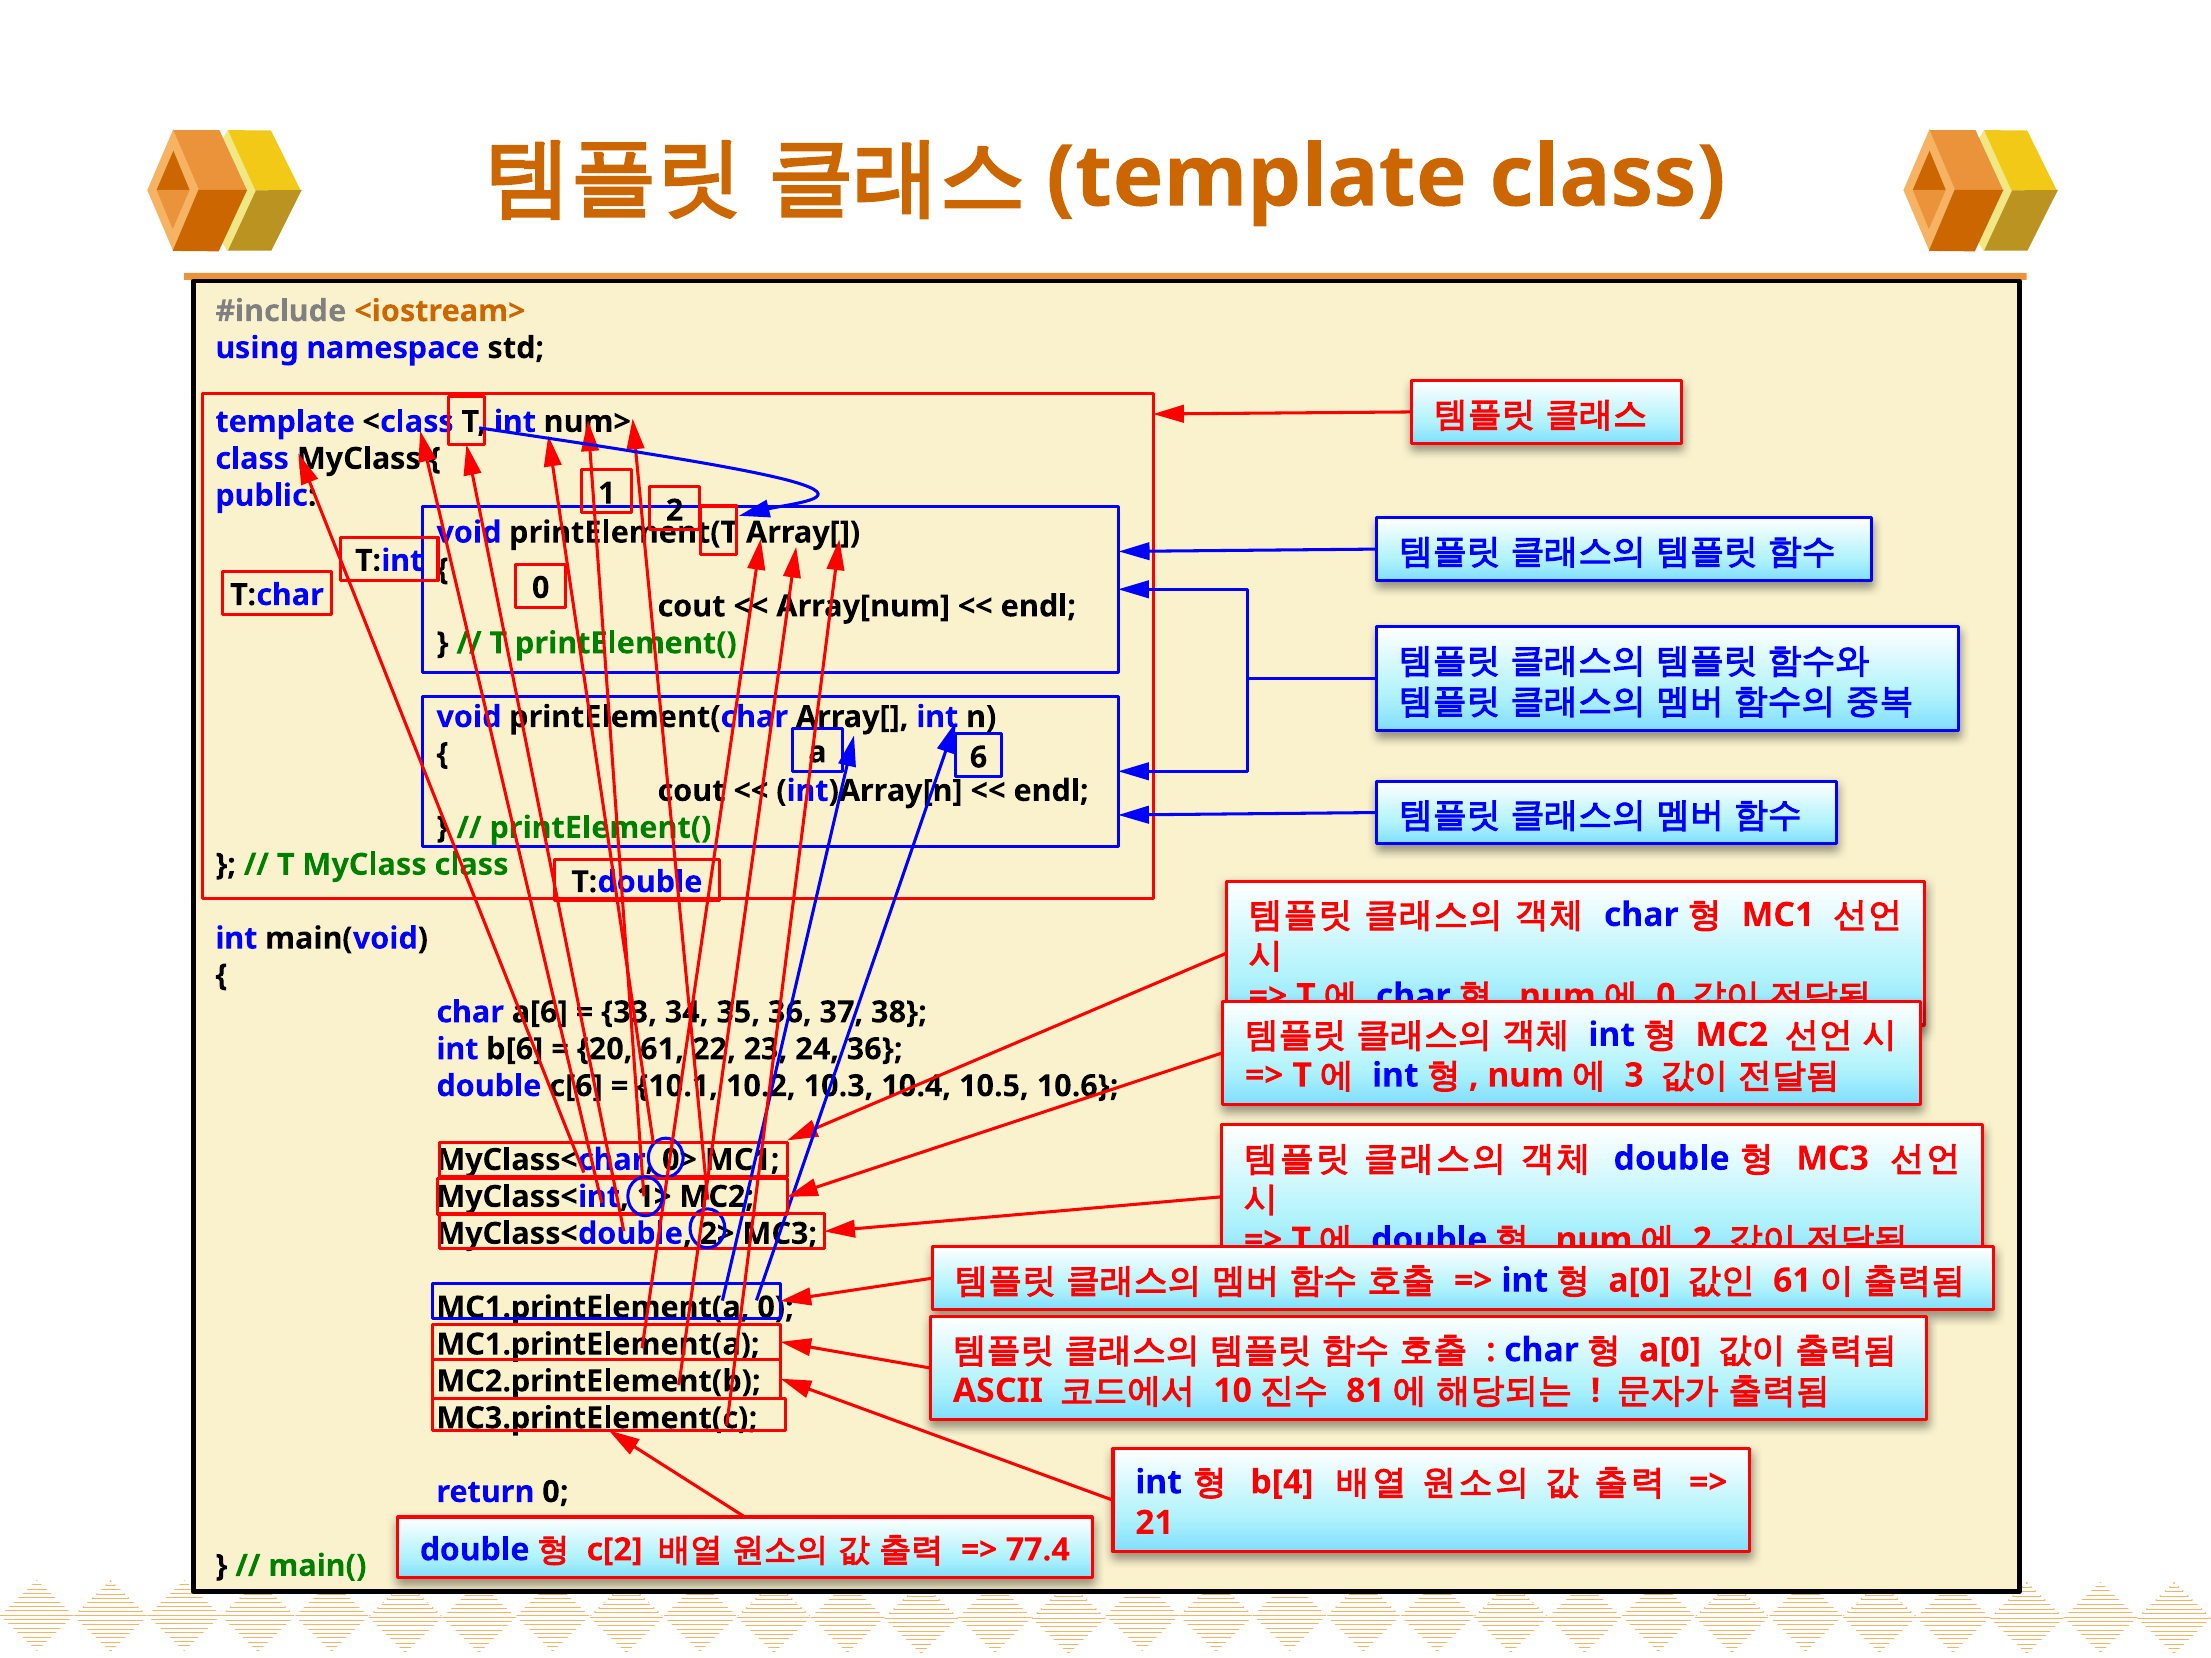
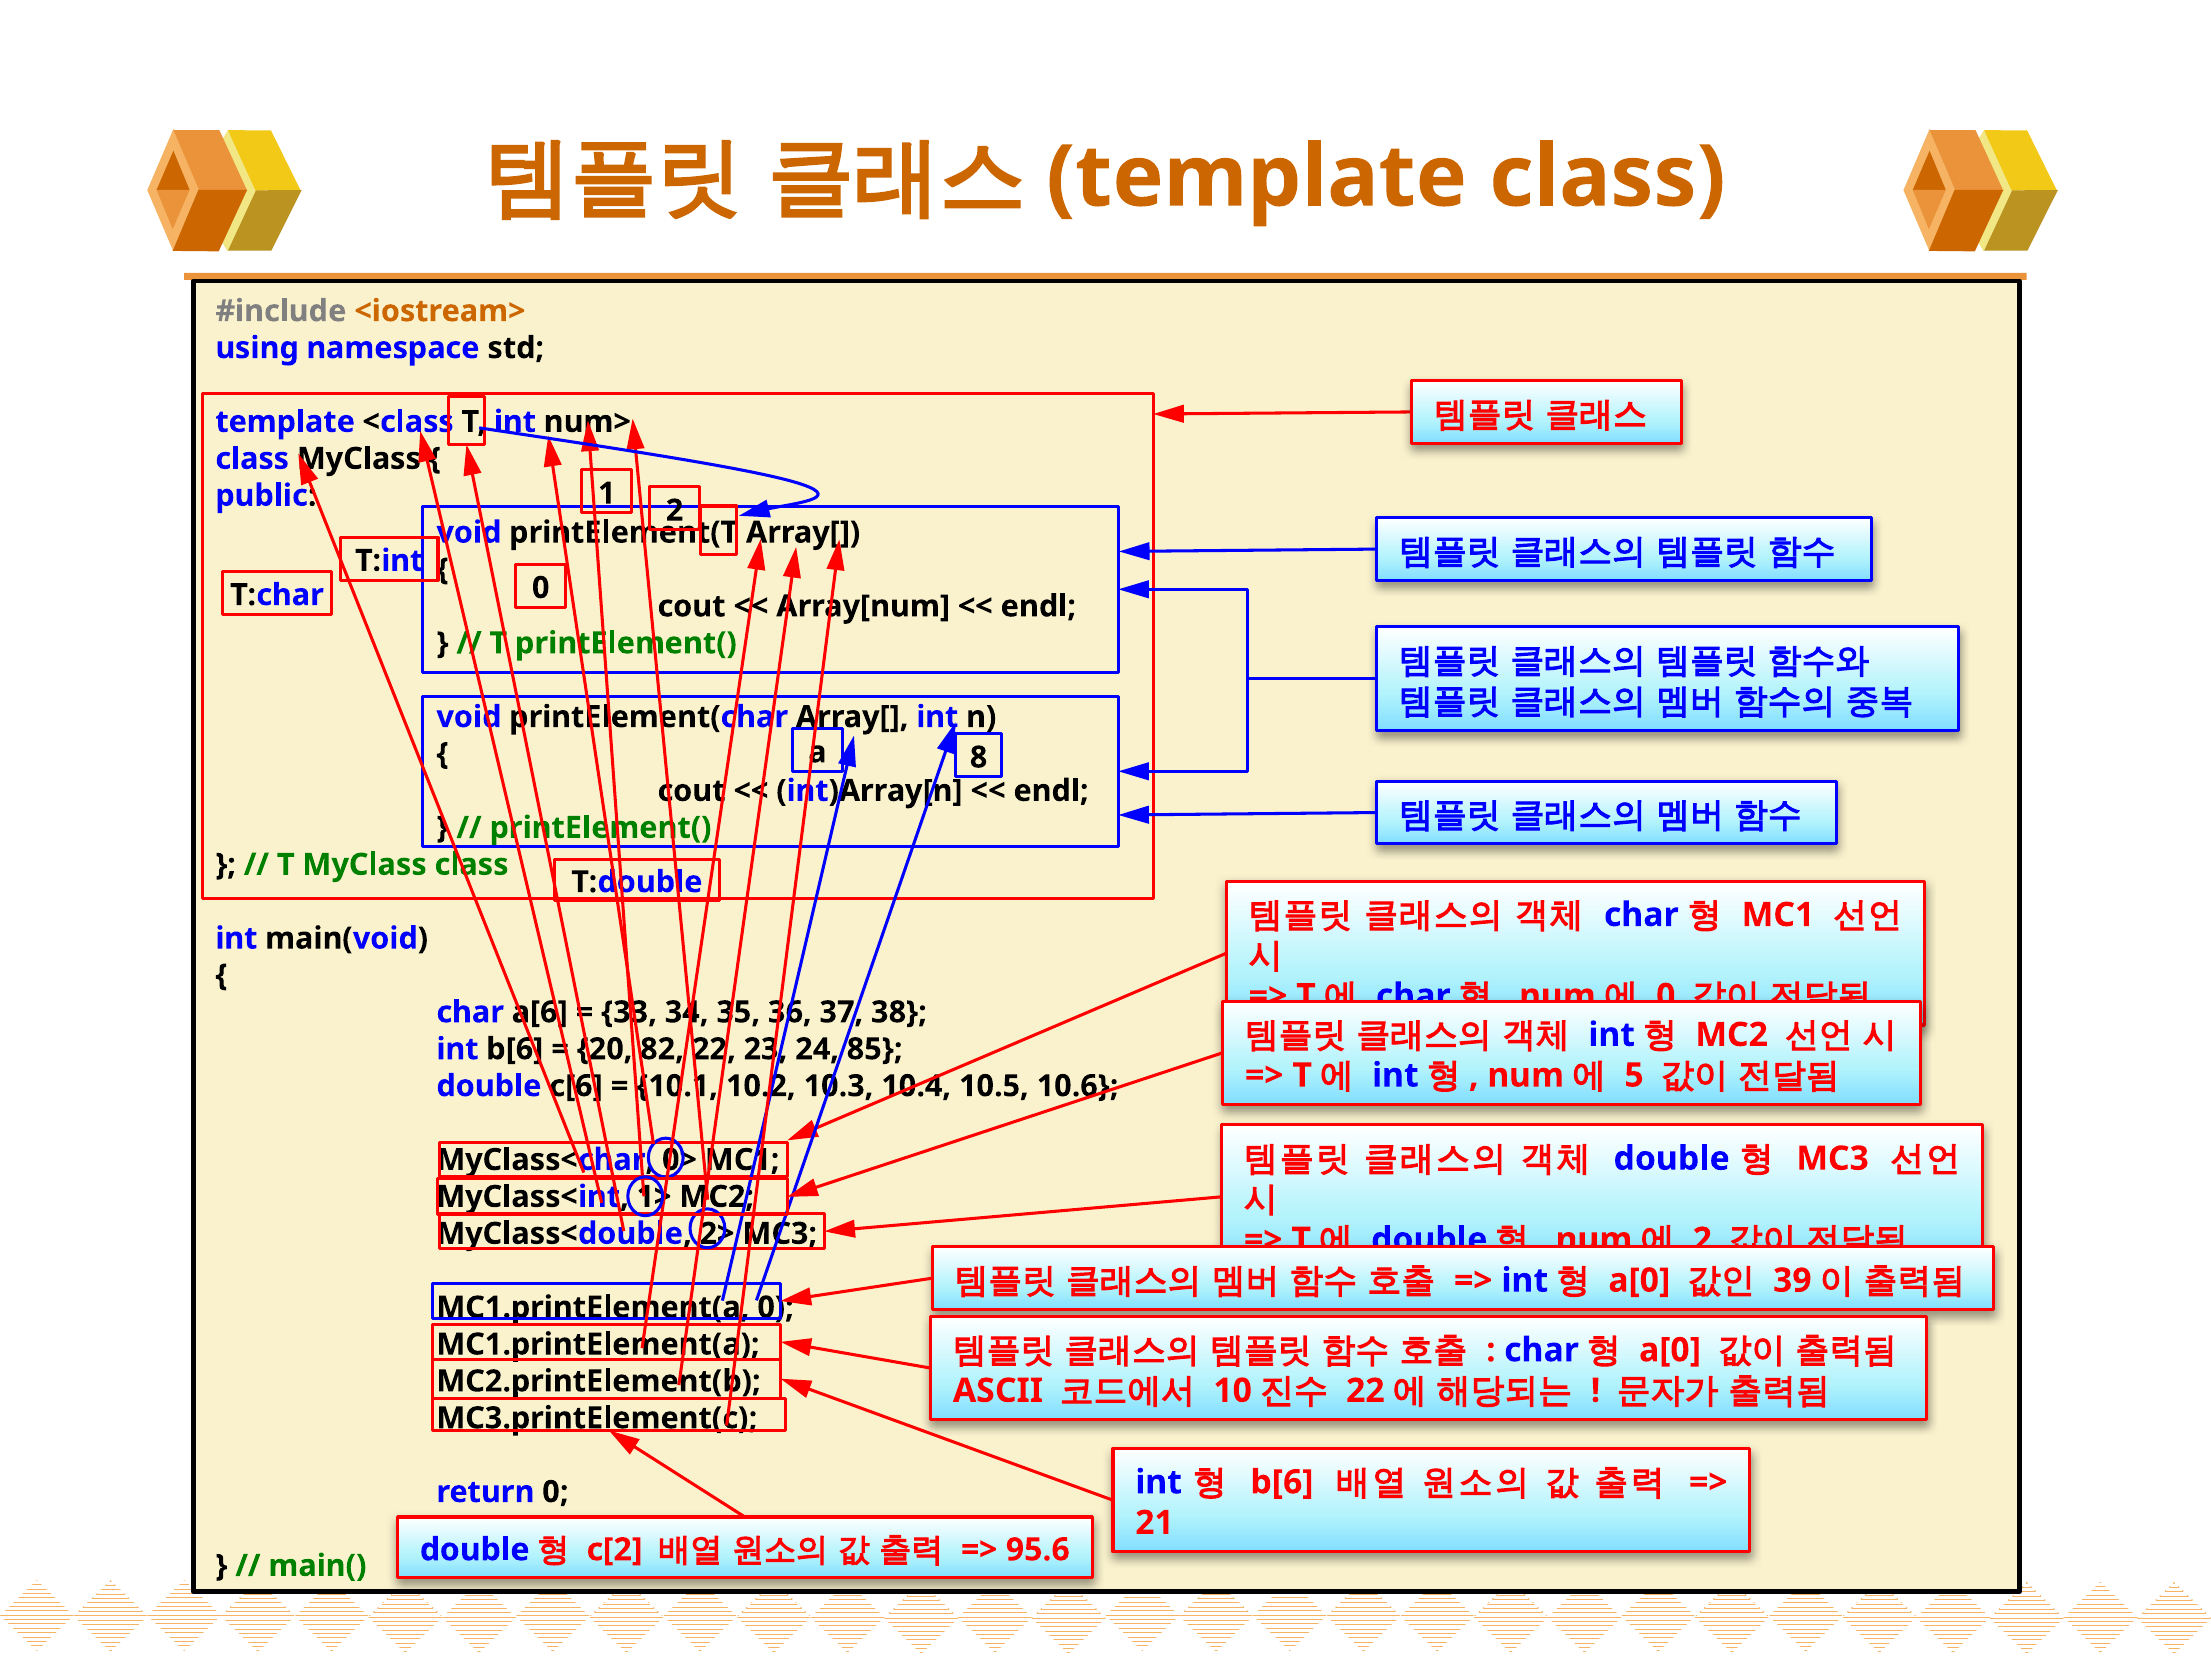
6: 6 -> 8
20 61: 61 -> 82
24 36: 36 -> 85
3: 3 -> 5
61 at (1792, 1281): 61 -> 39
81 at (1365, 1391): 81 -> 22
b[4 at (1282, 1482): b[4 -> b[6
77.4: 77.4 -> 95.6
